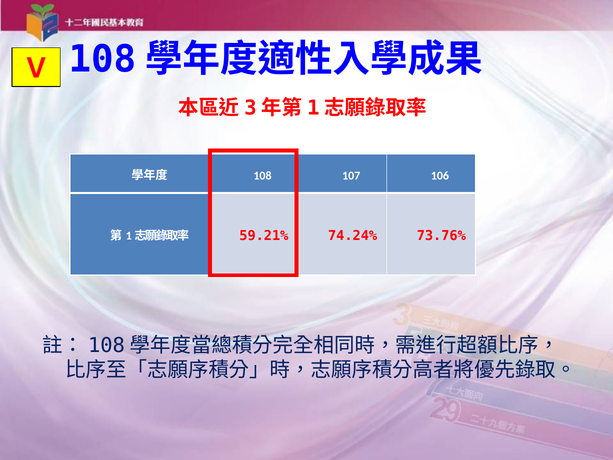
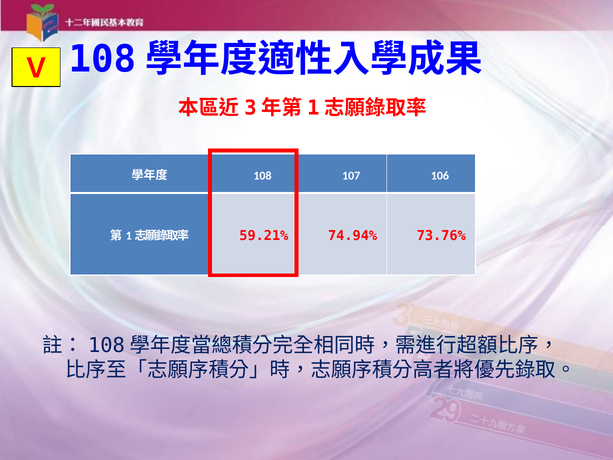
74.24%: 74.24% -> 74.94%
